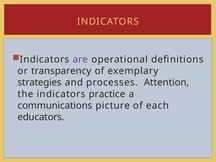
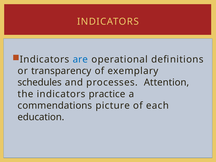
are colour: purple -> blue
strategies: strategies -> schedules
communications: communications -> commendations
educators: educators -> education
